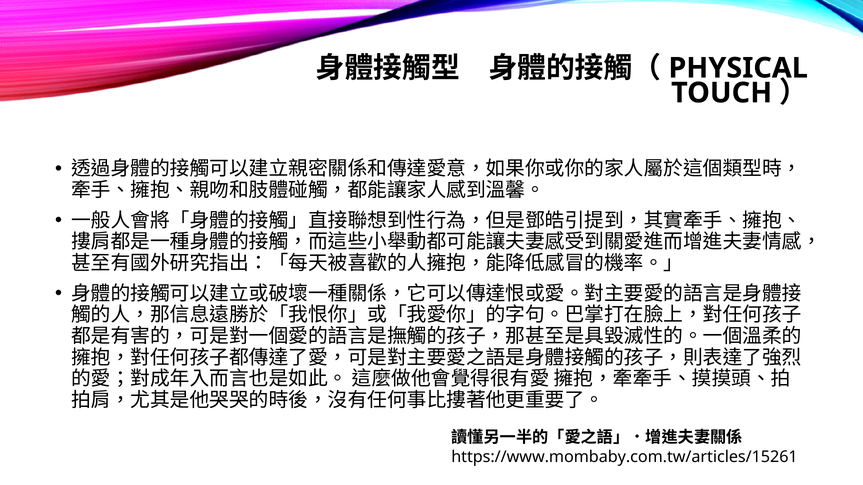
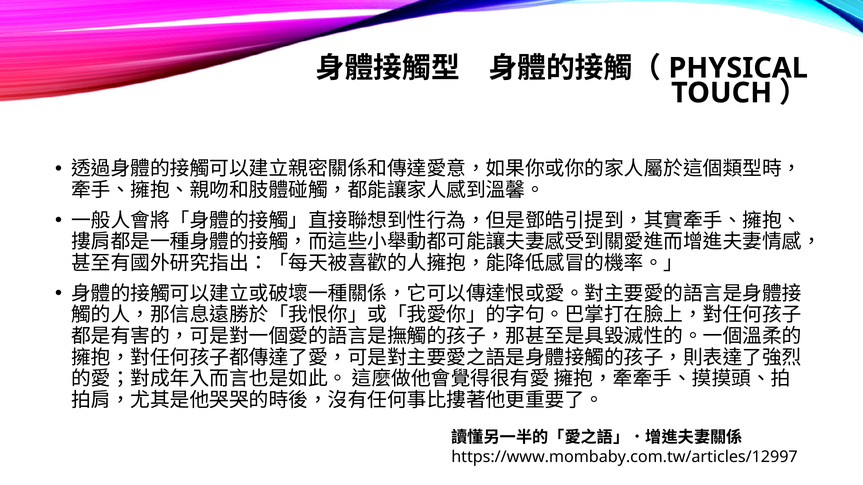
https://www.mombaby.com.tw/articles/15261: https://www.mombaby.com.tw/articles/15261 -> https://www.mombaby.com.tw/articles/12997
